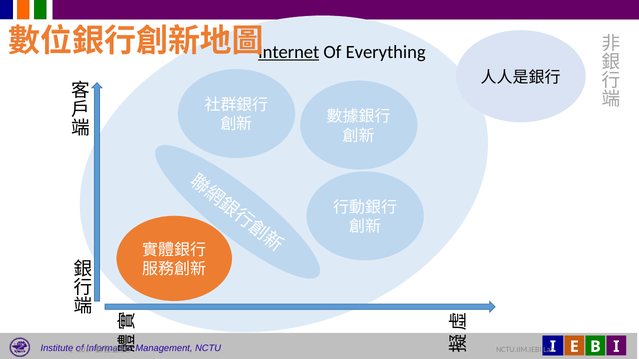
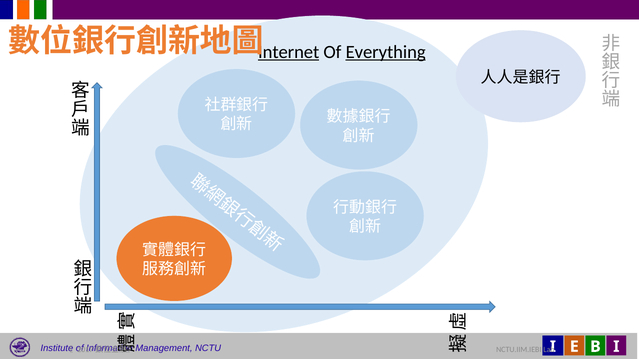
Everything underline: none -> present
